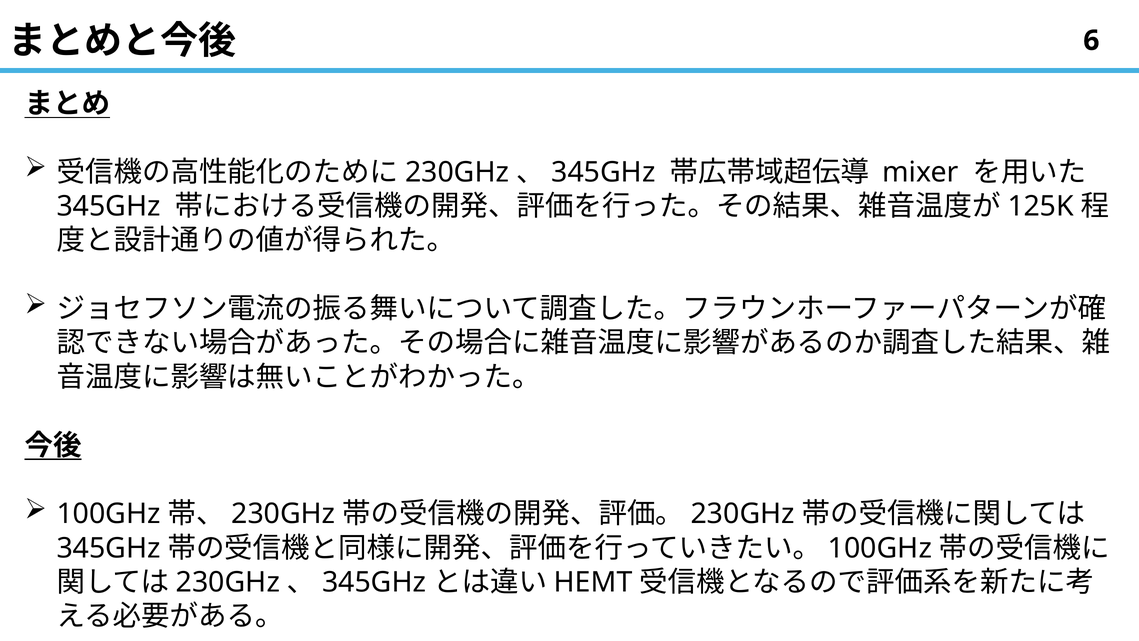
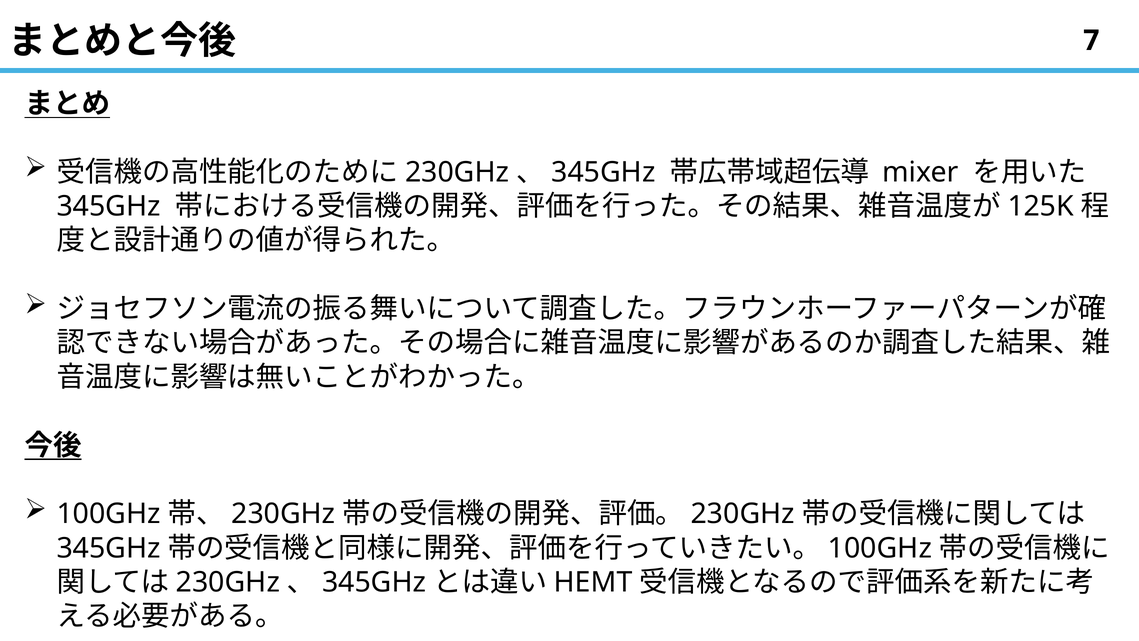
6: 6 -> 7
